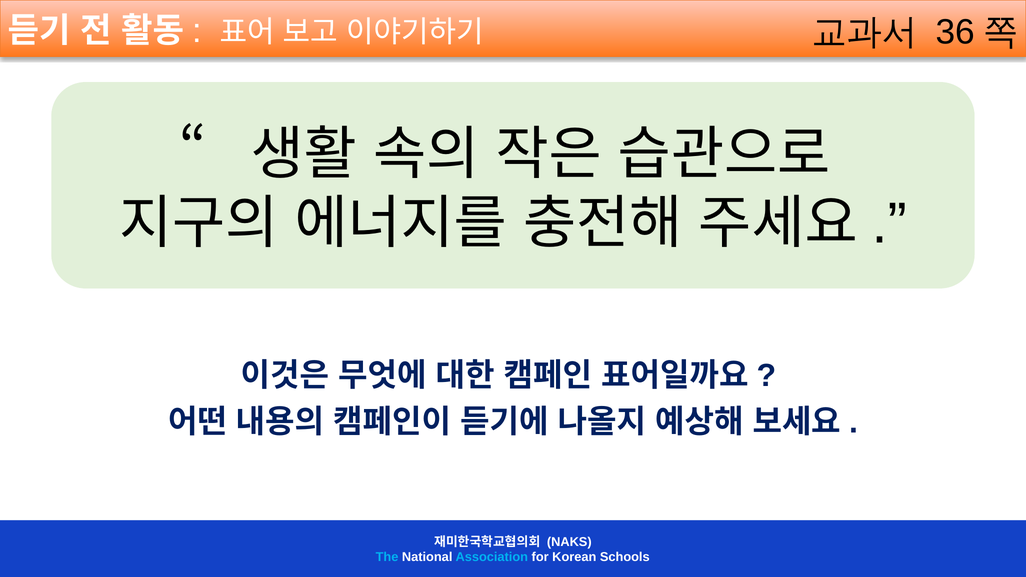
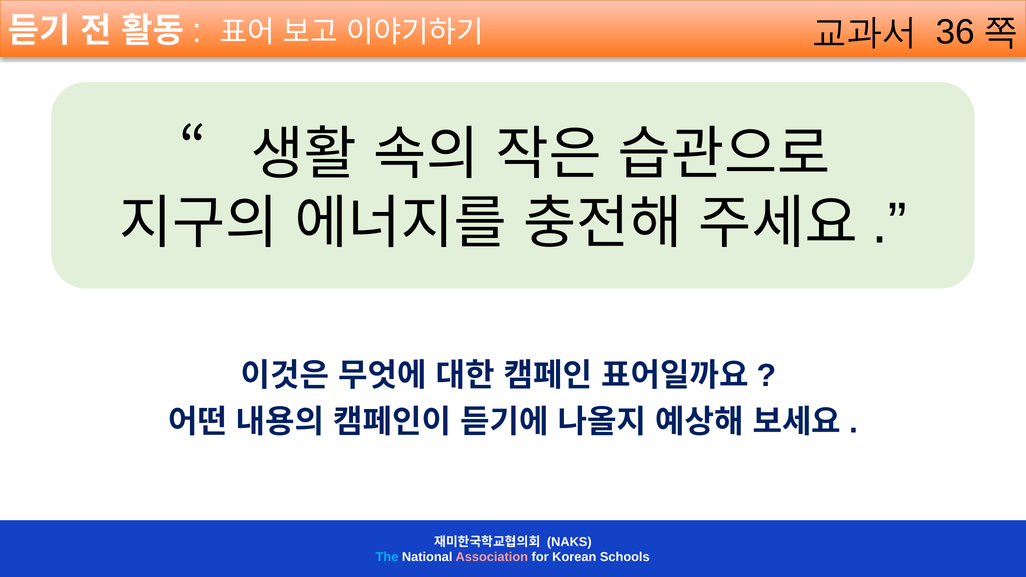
Association colour: light blue -> pink
